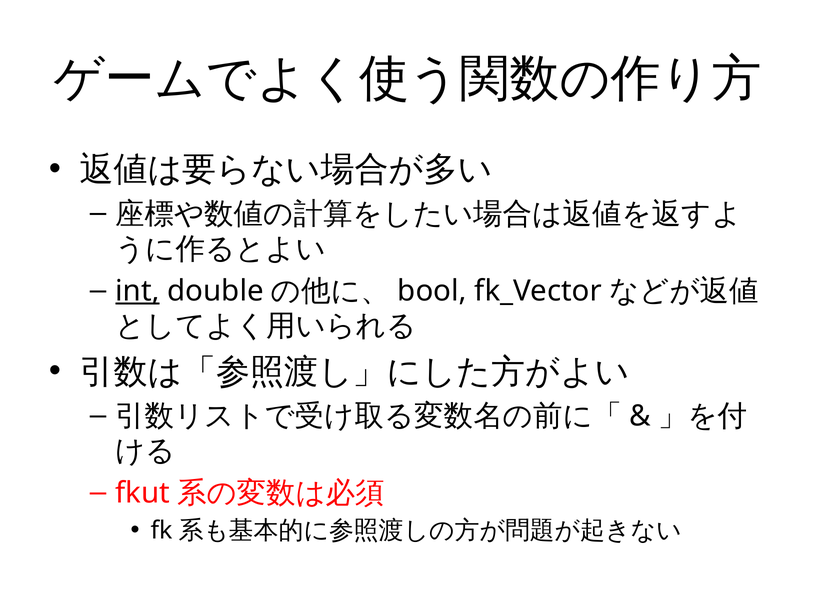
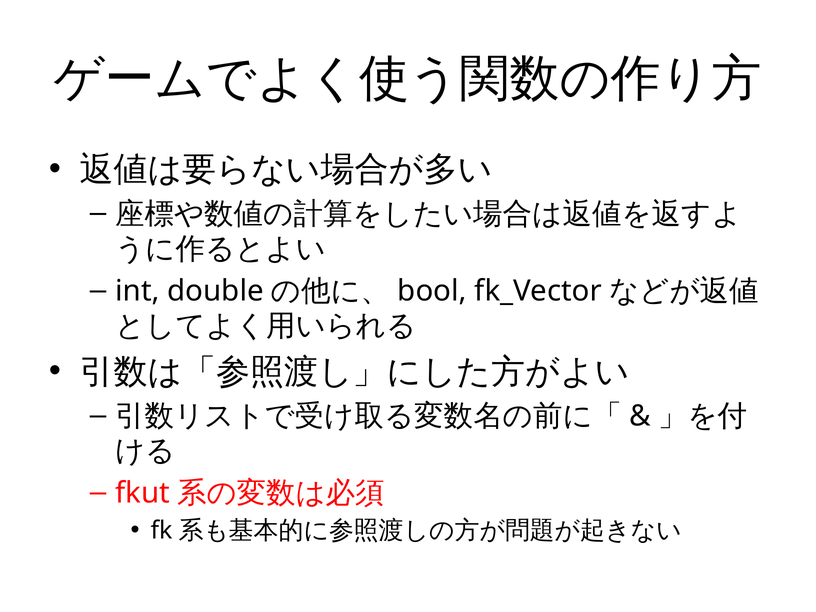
int underline: present -> none
